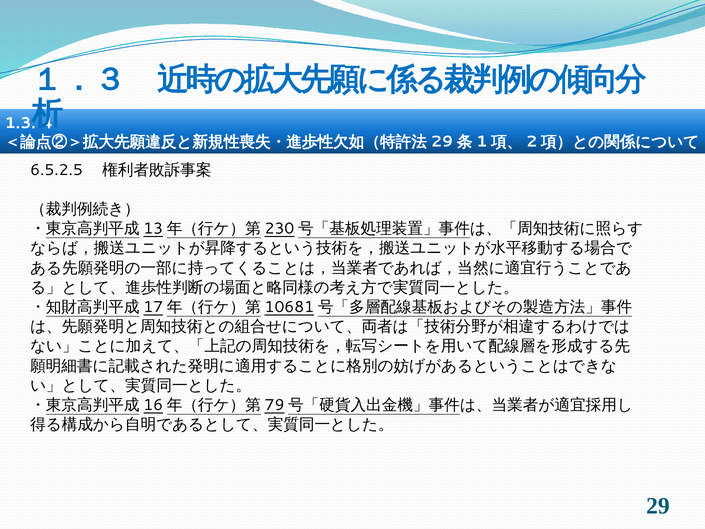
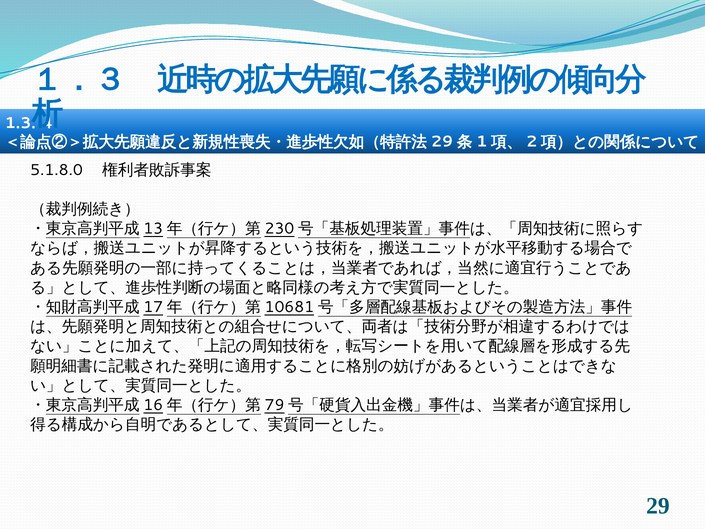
6.5.2.5: 6.5.2.5 -> 5.1.8.0
